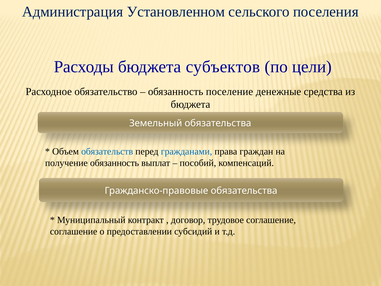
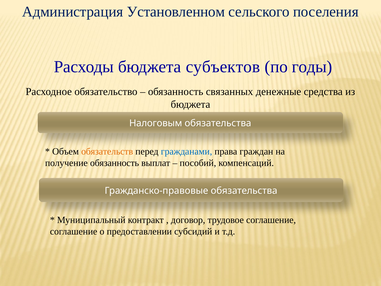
цели: цели -> годы
поселение: поселение -> связанных
Земельный: Земельный -> Налоговым
обязательств colour: blue -> orange
